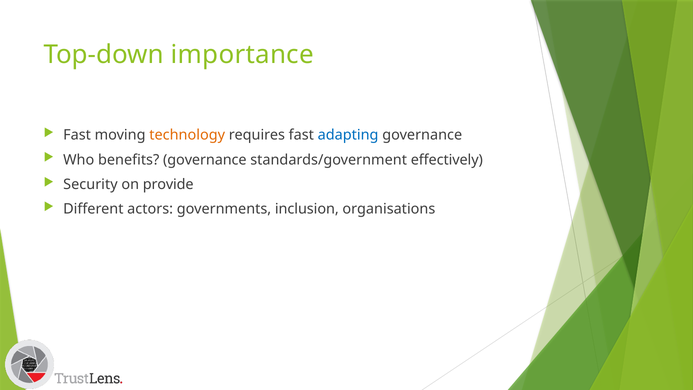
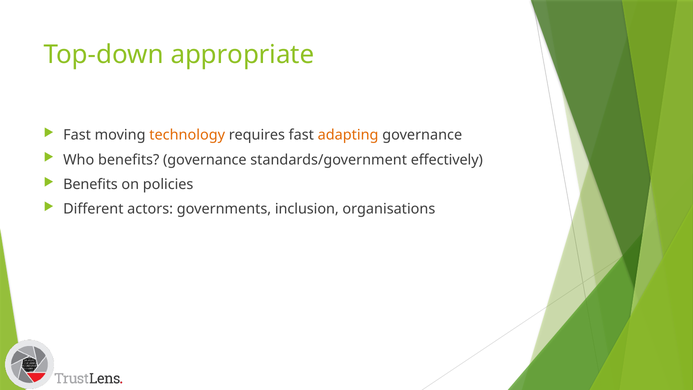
importance: importance -> appropriate
adapting colour: blue -> orange
Security at (90, 184): Security -> Benefits
provide: provide -> policies
